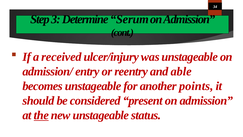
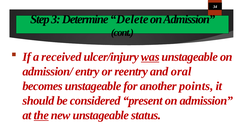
Serum: Serum -> Delete
was underline: none -> present
able: able -> oral
